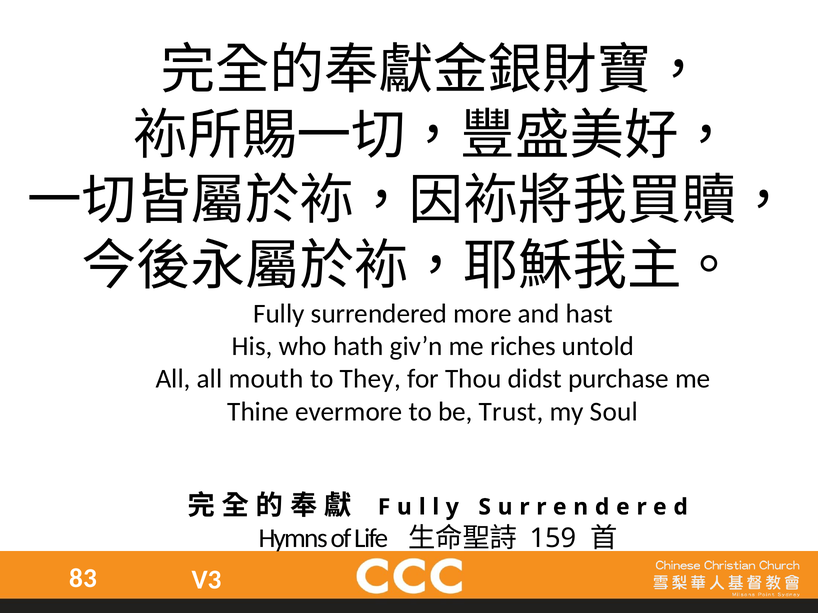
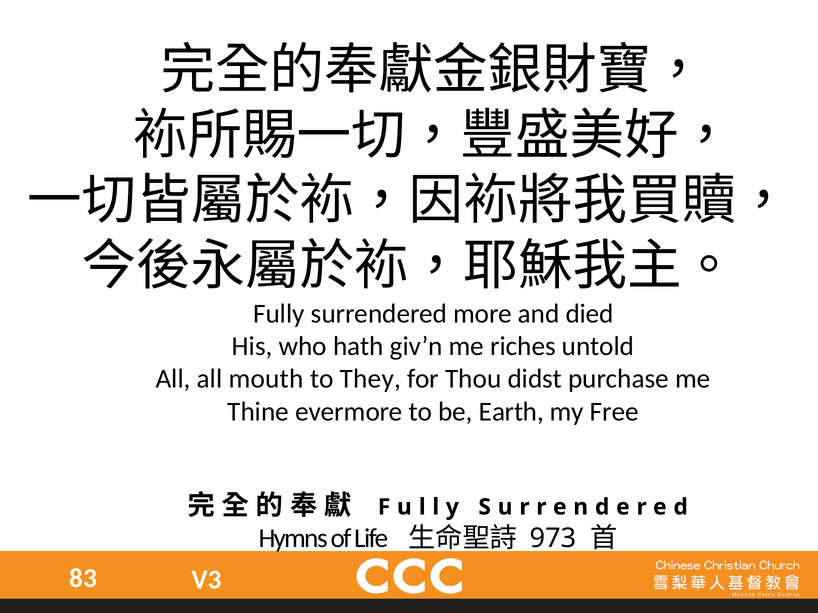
hast: hast -> died
Trust: Trust -> Earth
Soul: Soul -> Free
159: 159 -> 973
